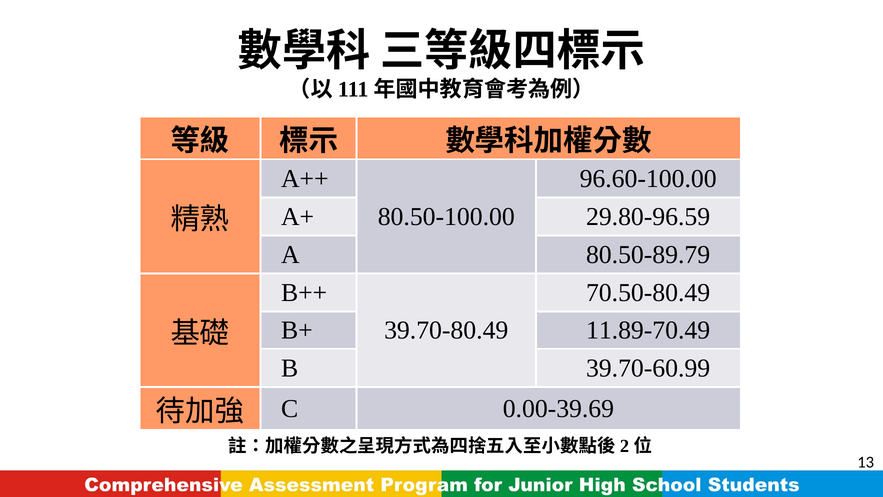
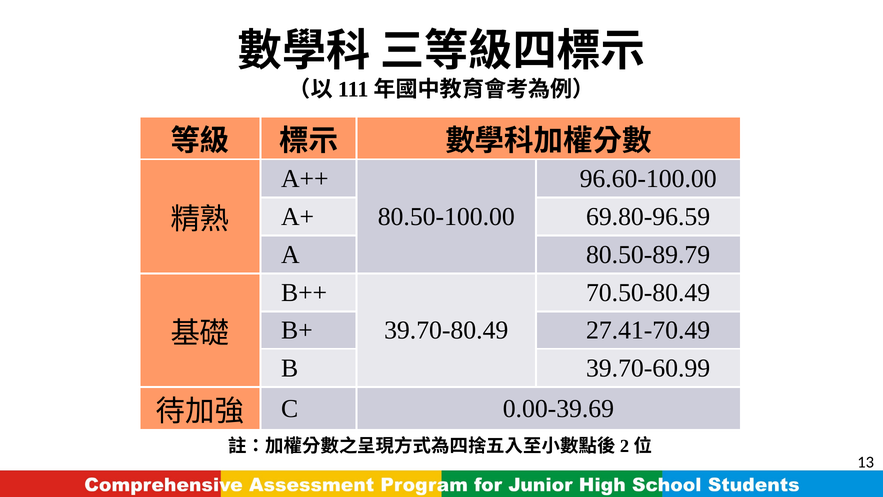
29.80-96.59: 29.80-96.59 -> 69.80-96.59
11.89-70.49: 11.89-70.49 -> 27.41-70.49
